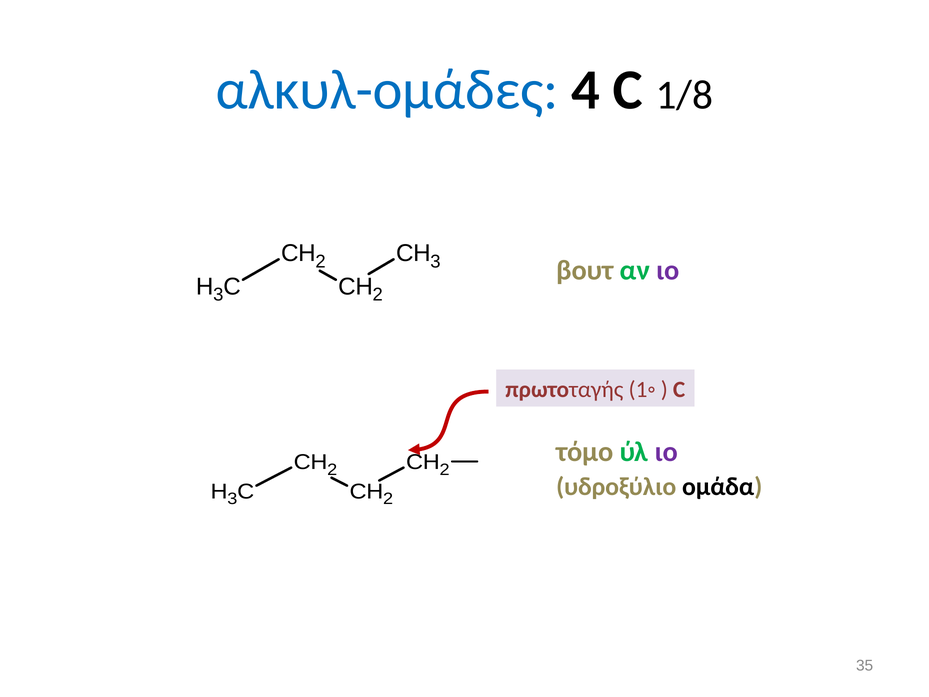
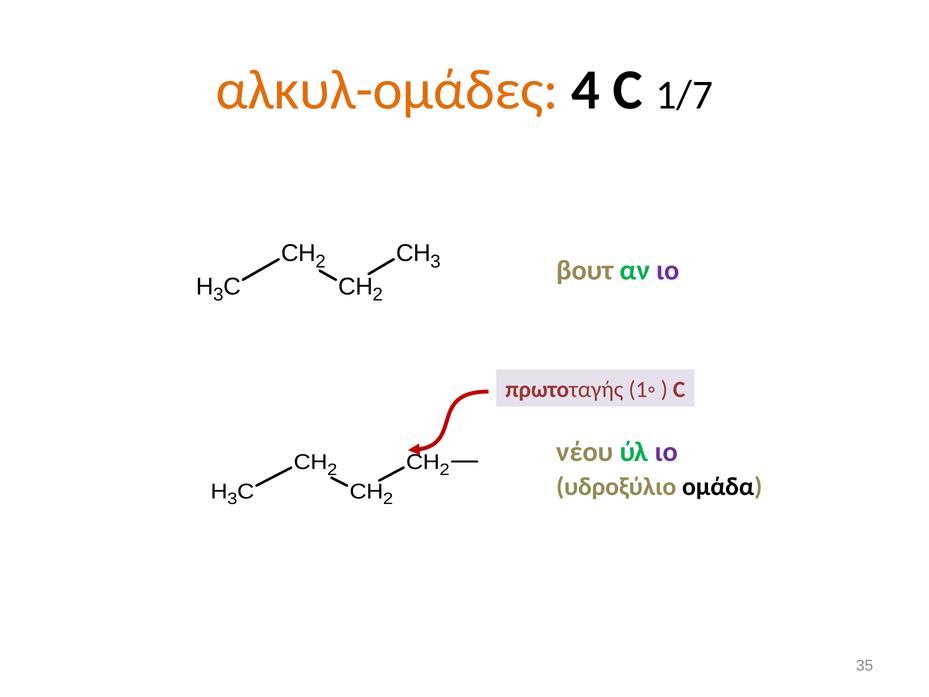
αλκυλ-ομάδες colour: blue -> orange
1/8: 1/8 -> 1/7
τόμο: τόμο -> νέου
